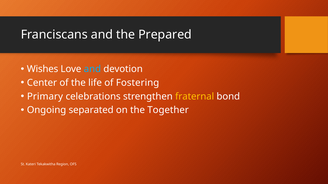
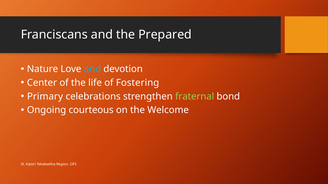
Wishes: Wishes -> Nature
fraternal colour: yellow -> light green
separated: separated -> courteous
Together: Together -> Welcome
